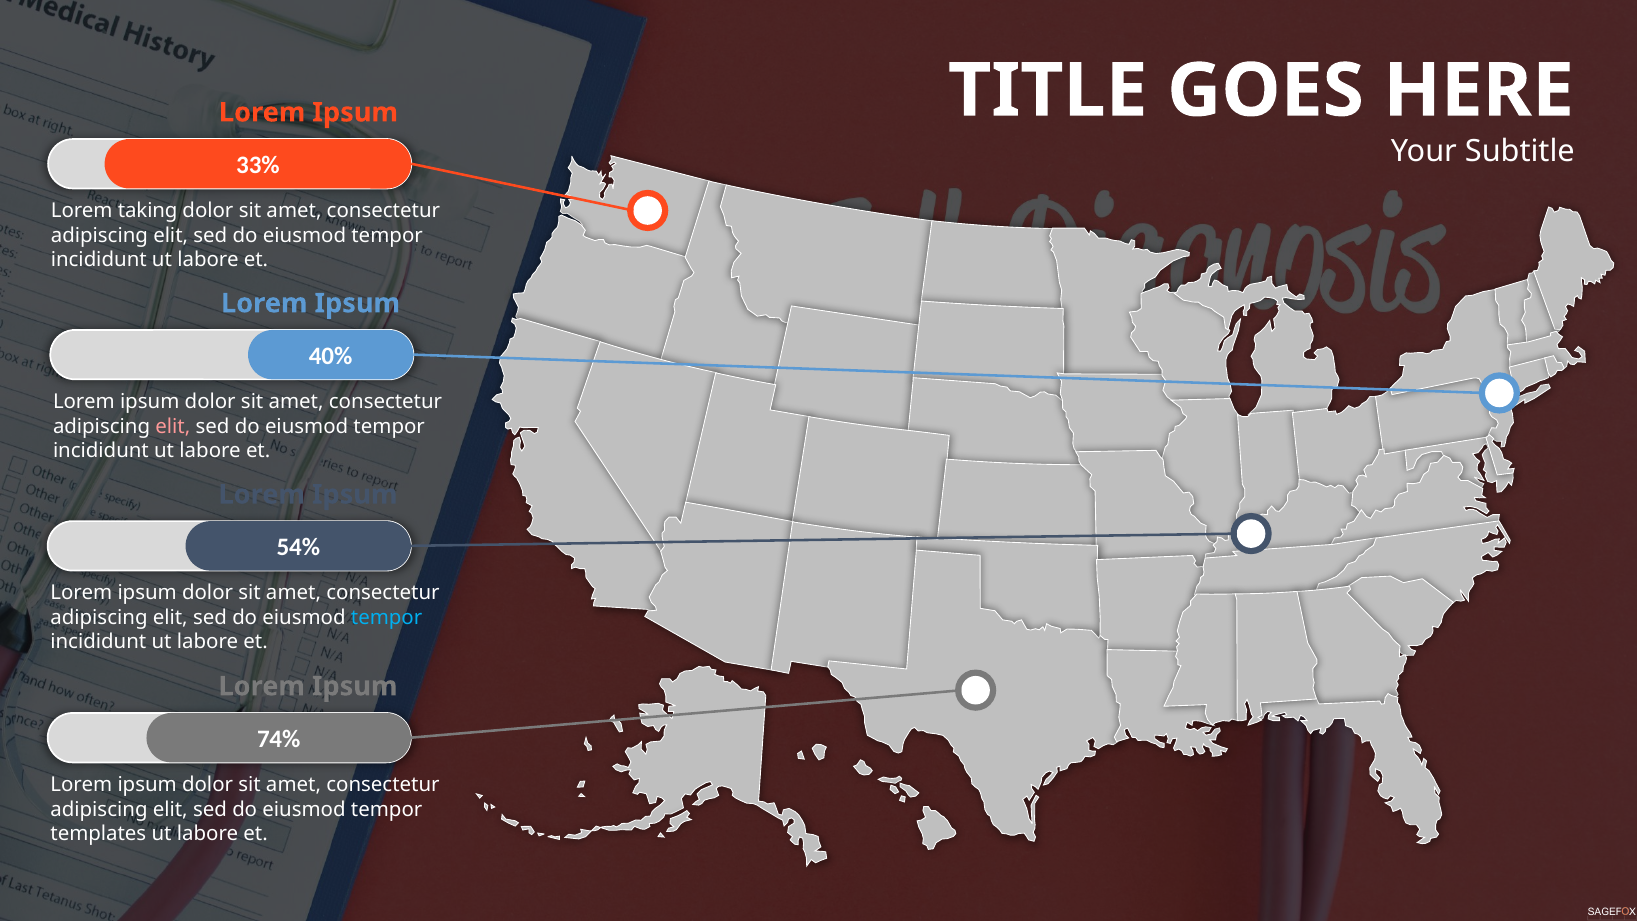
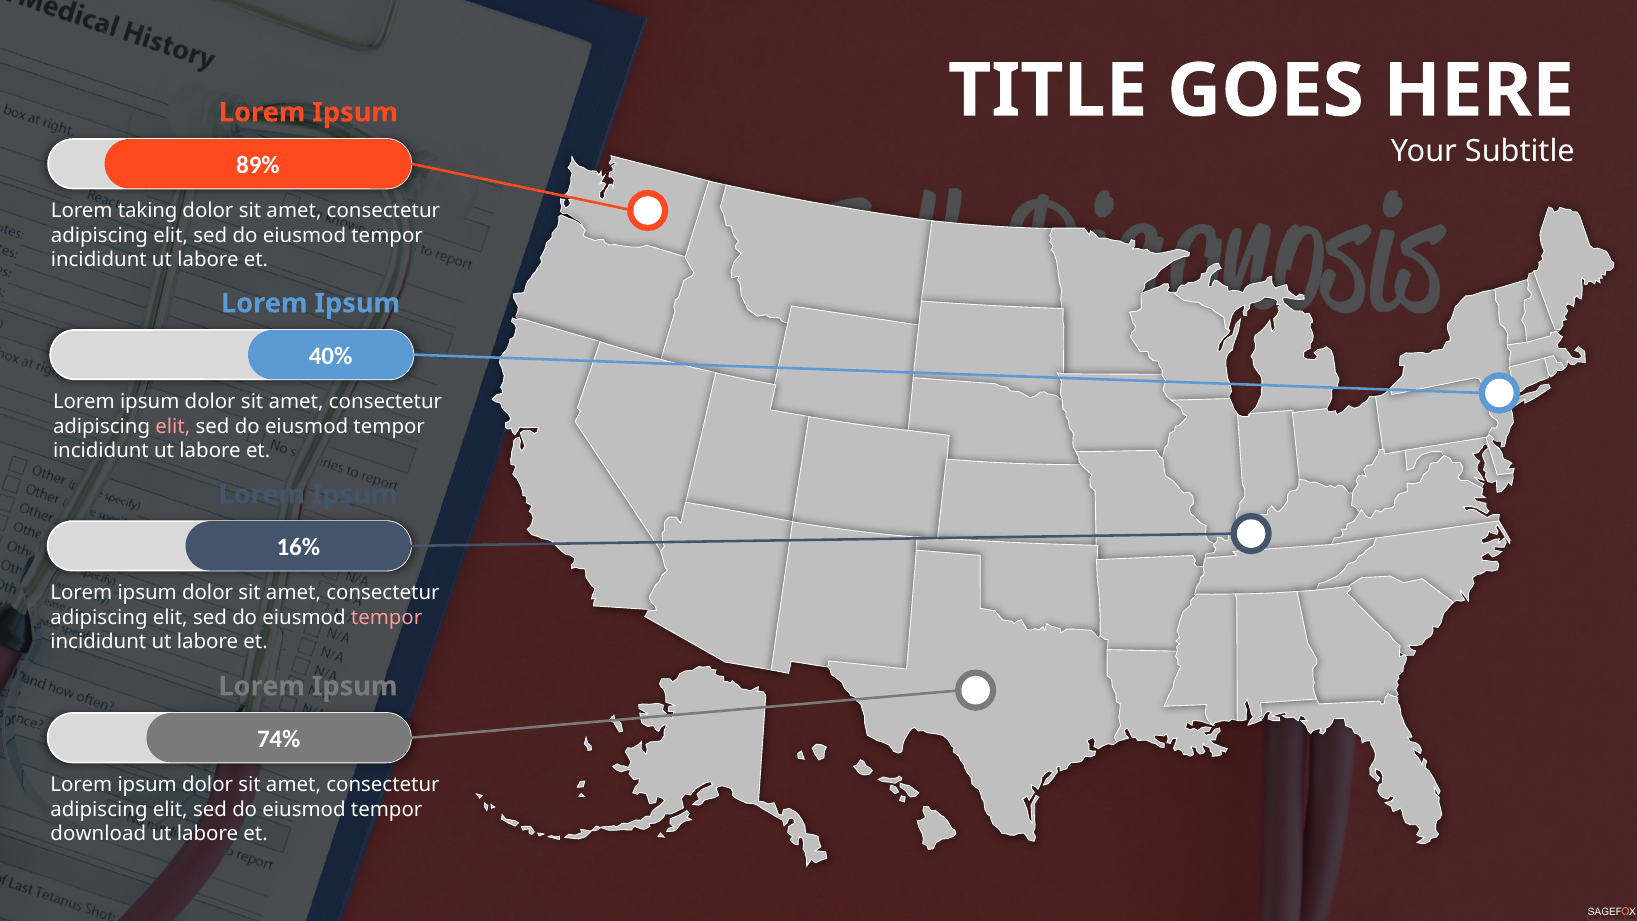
33%: 33% -> 89%
54%: 54% -> 16%
tempor at (387, 617) colour: light blue -> pink
templates: templates -> download
